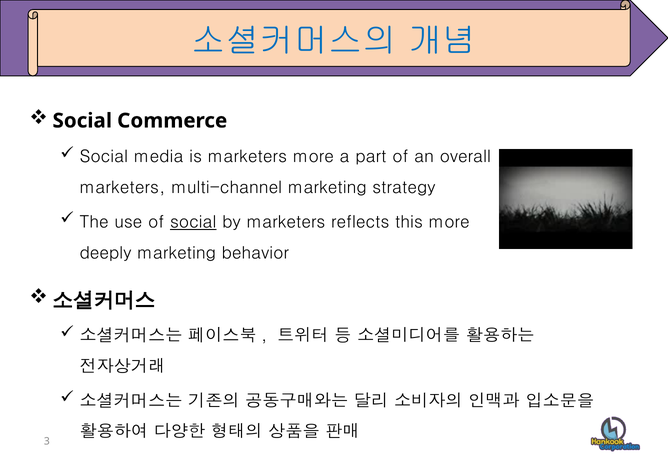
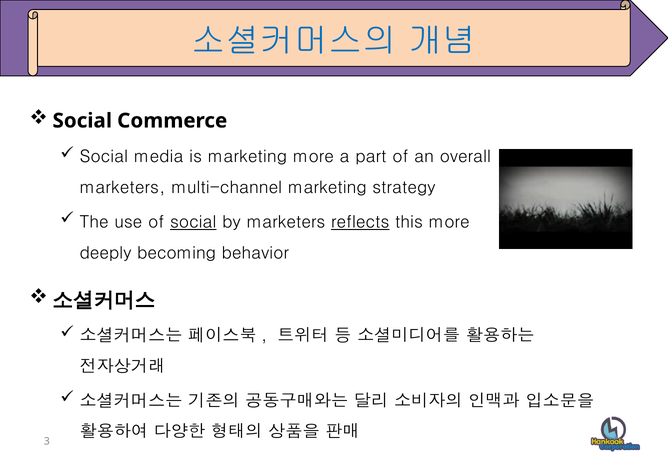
is marketers: marketers -> marketing
reflects underline: none -> present
deeply marketing: marketing -> becoming
